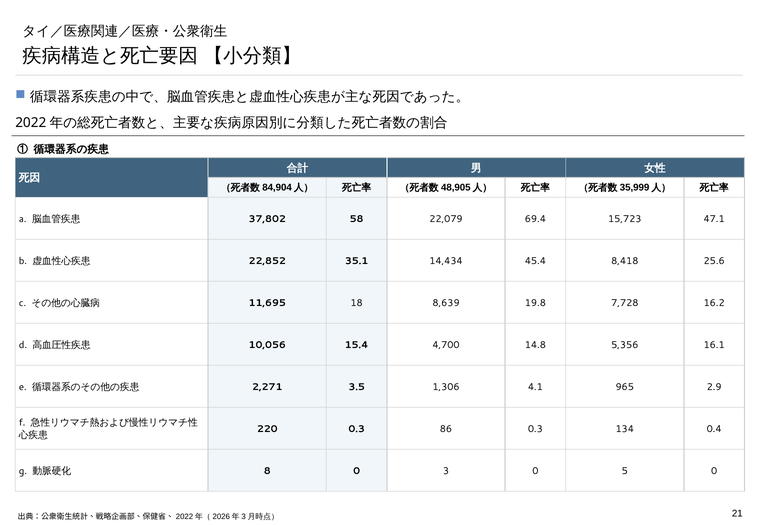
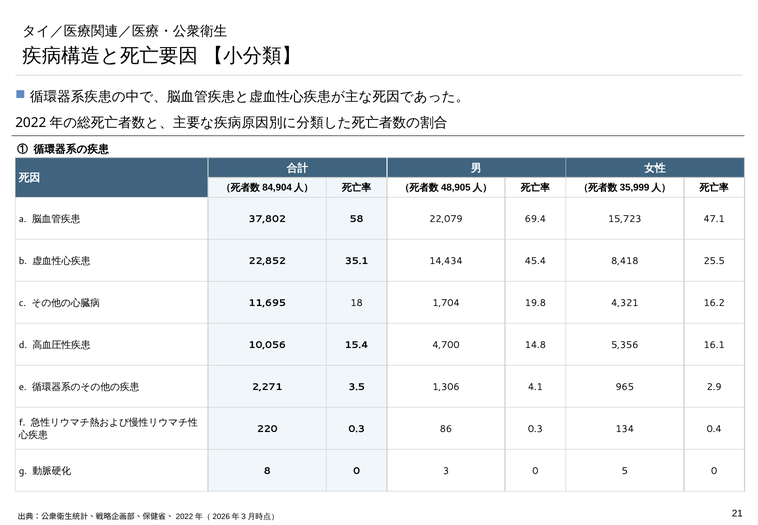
25.6: 25.6 -> 25.5
8,639: 8,639 -> 1,704
7,728: 7,728 -> 4,321
